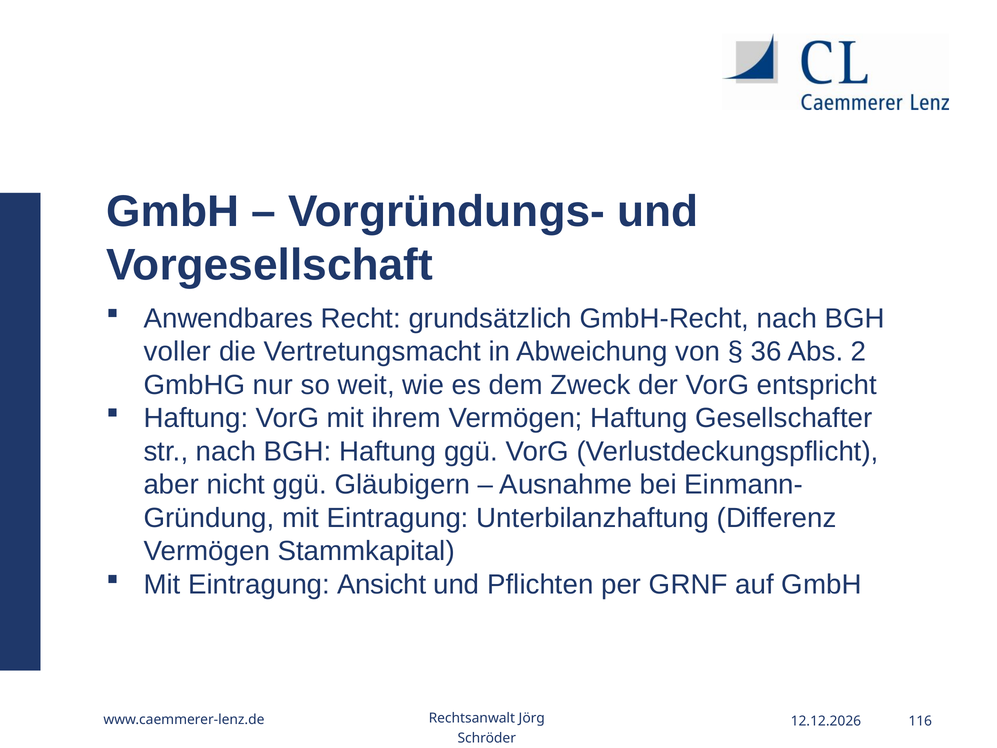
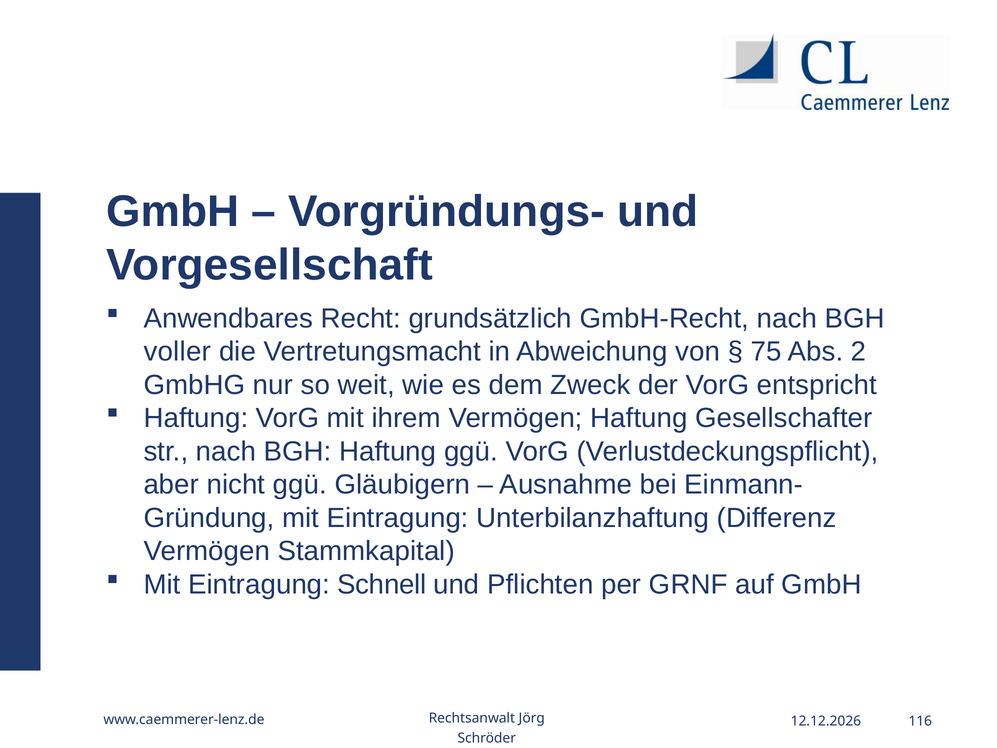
36: 36 -> 75
Ansicht: Ansicht -> Schnell
